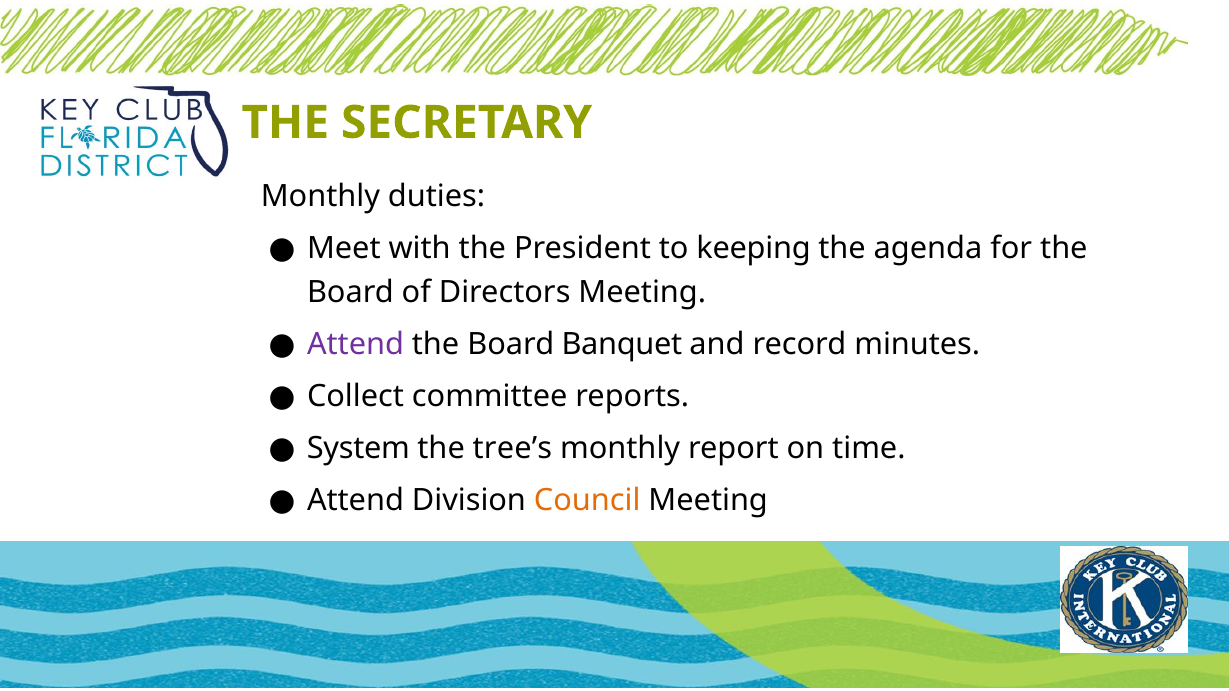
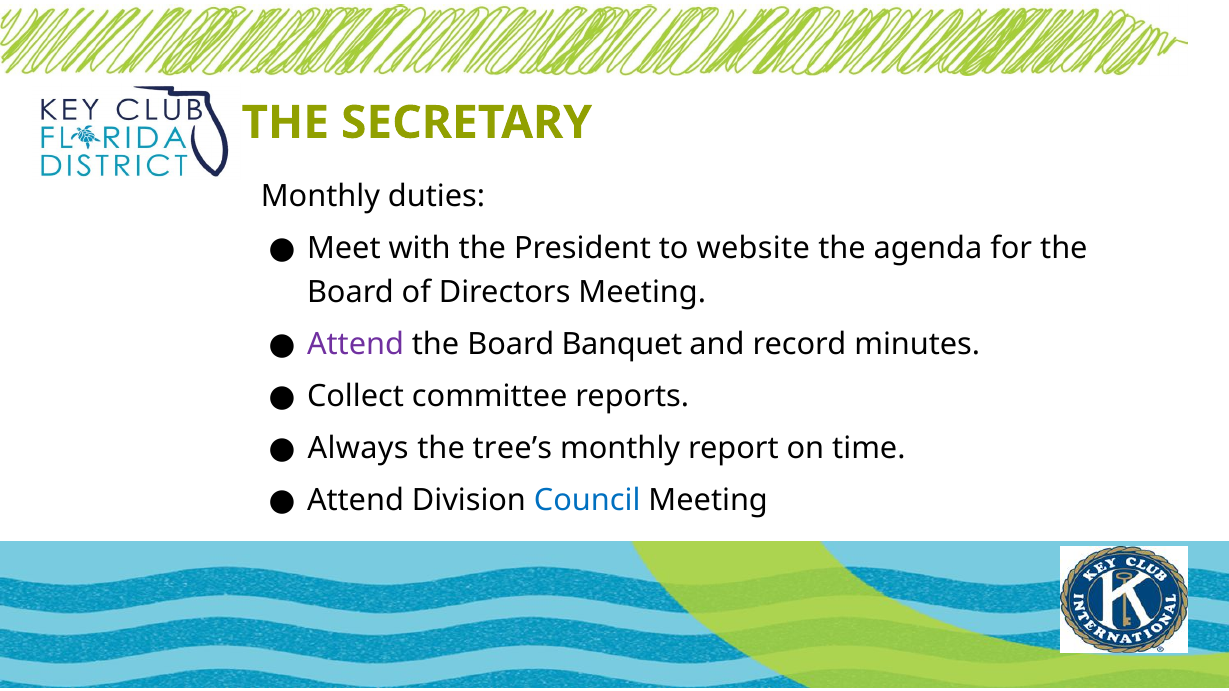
keeping: keeping -> website
System: System -> Always
Council colour: orange -> blue
